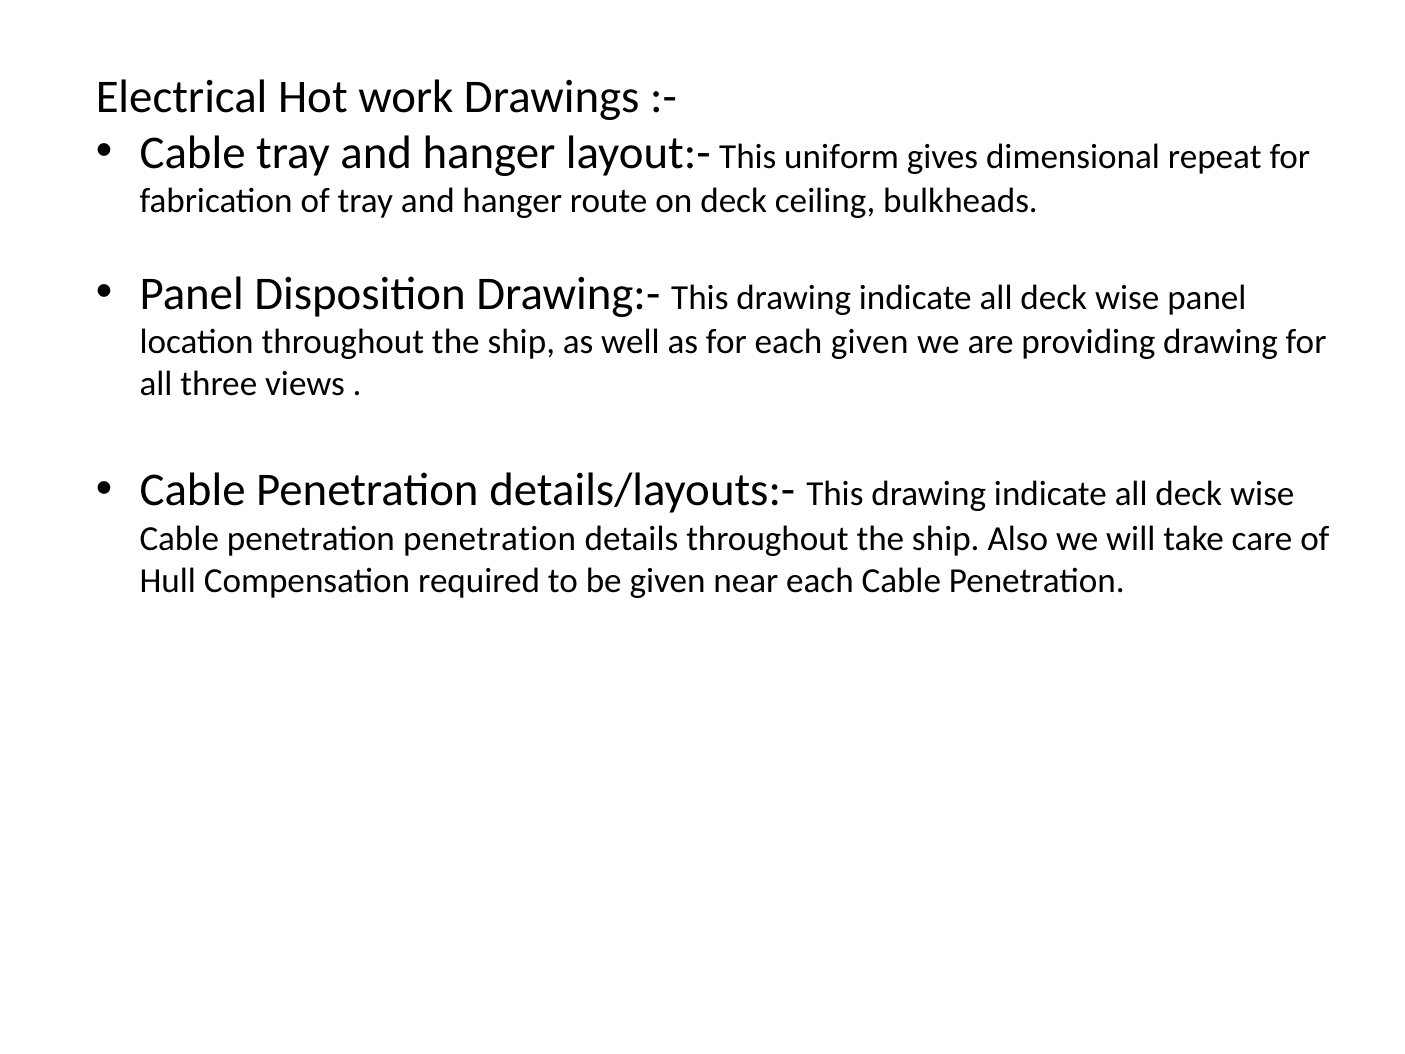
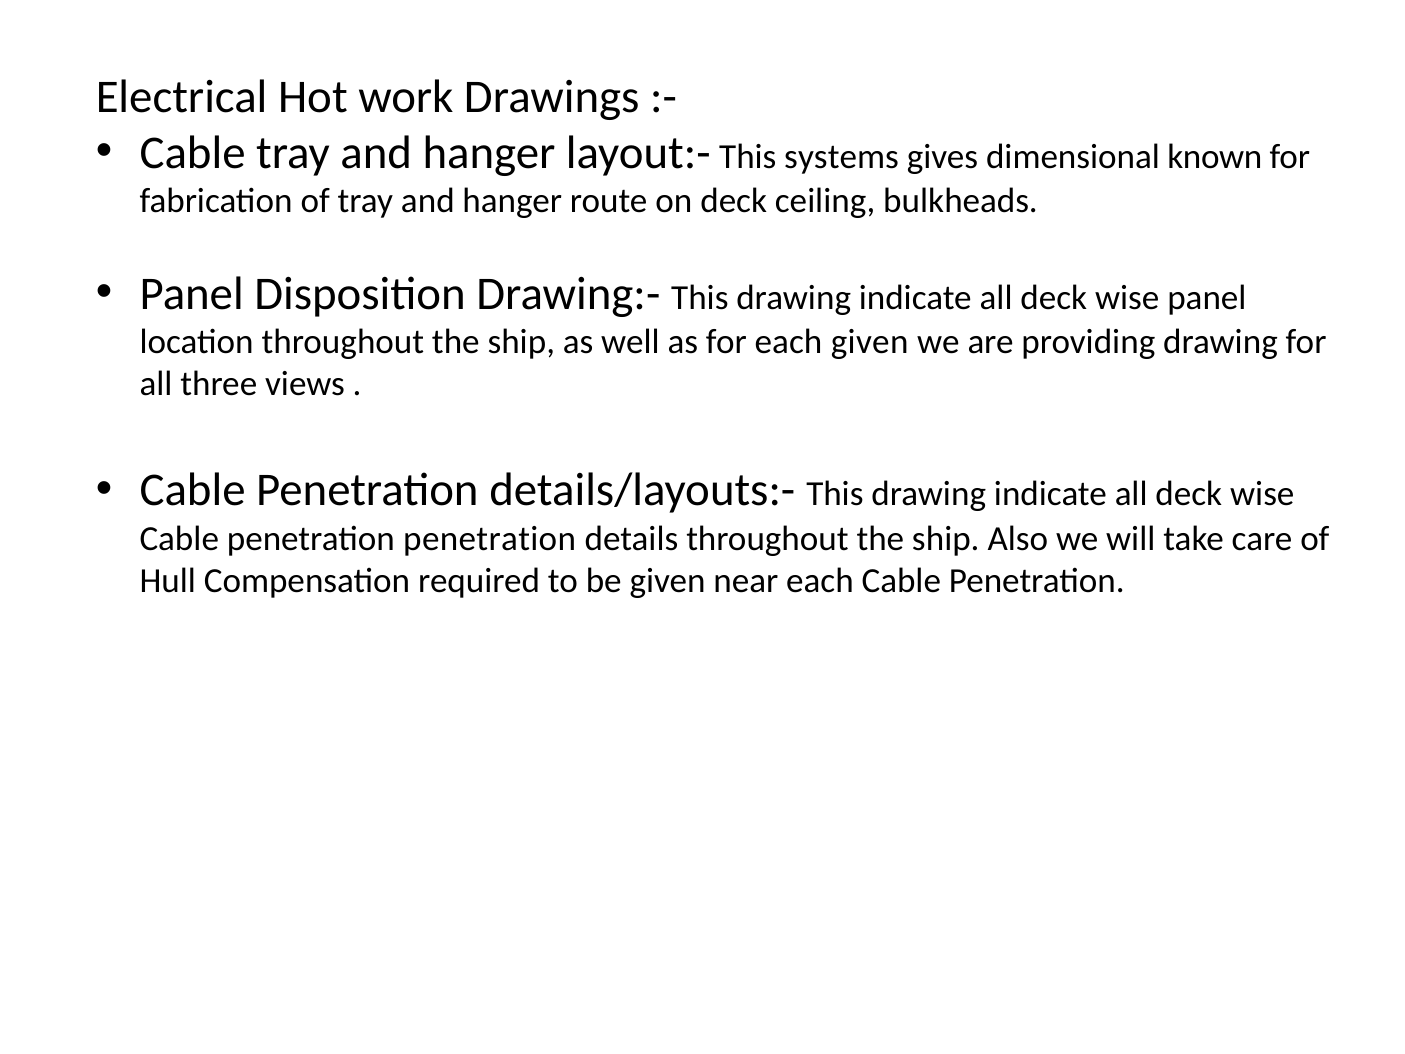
uniform: uniform -> systems
repeat: repeat -> known
